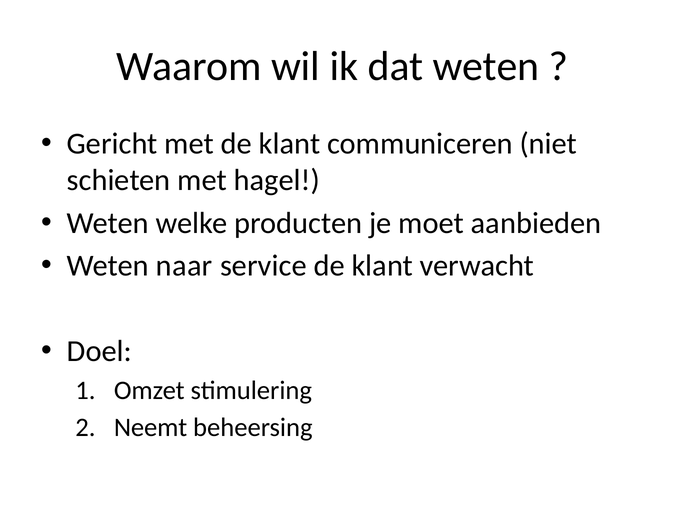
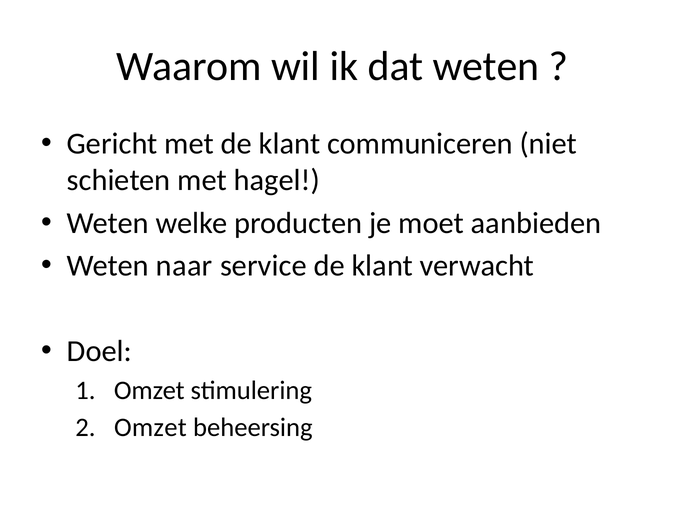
Neemt at (151, 427): Neemt -> Omzet
